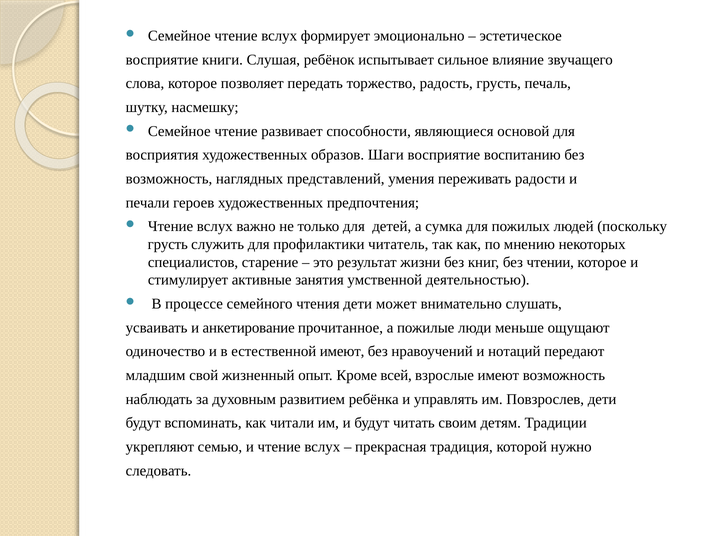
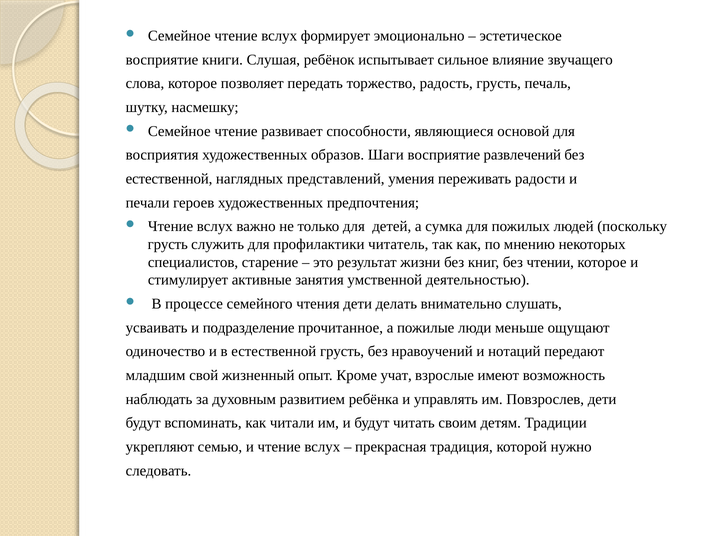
воспитанию: воспитанию -> развлечений
возможность at (169, 179): возможность -> естественной
может: может -> делать
анкетирование: анкетирование -> подразделение
естественной имеют: имеют -> грусть
всей: всей -> учат
